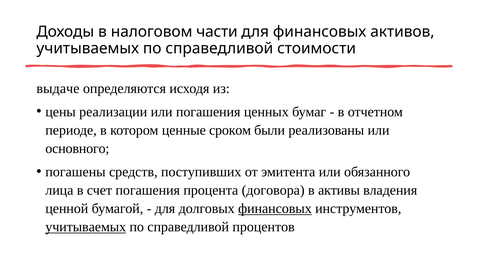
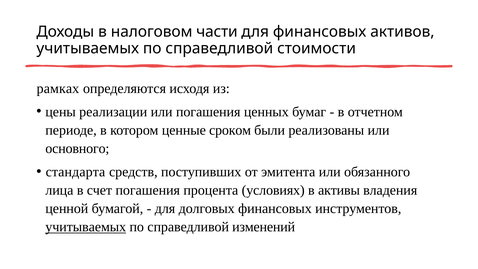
выдаче: выдаче -> рамках
погашены: погашены -> стандарта
договора: договора -> условиях
финансовых at (275, 209) underline: present -> none
процентов: процентов -> изменений
